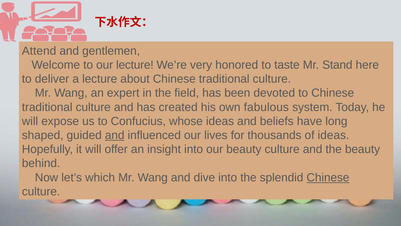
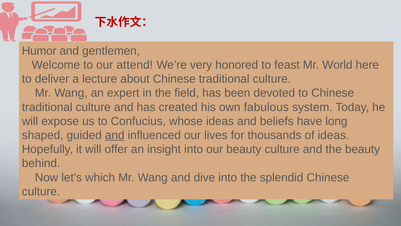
Attend: Attend -> Humor
our lecture: lecture -> attend
taste: taste -> feast
Stand: Stand -> World
Chinese at (328, 177) underline: present -> none
